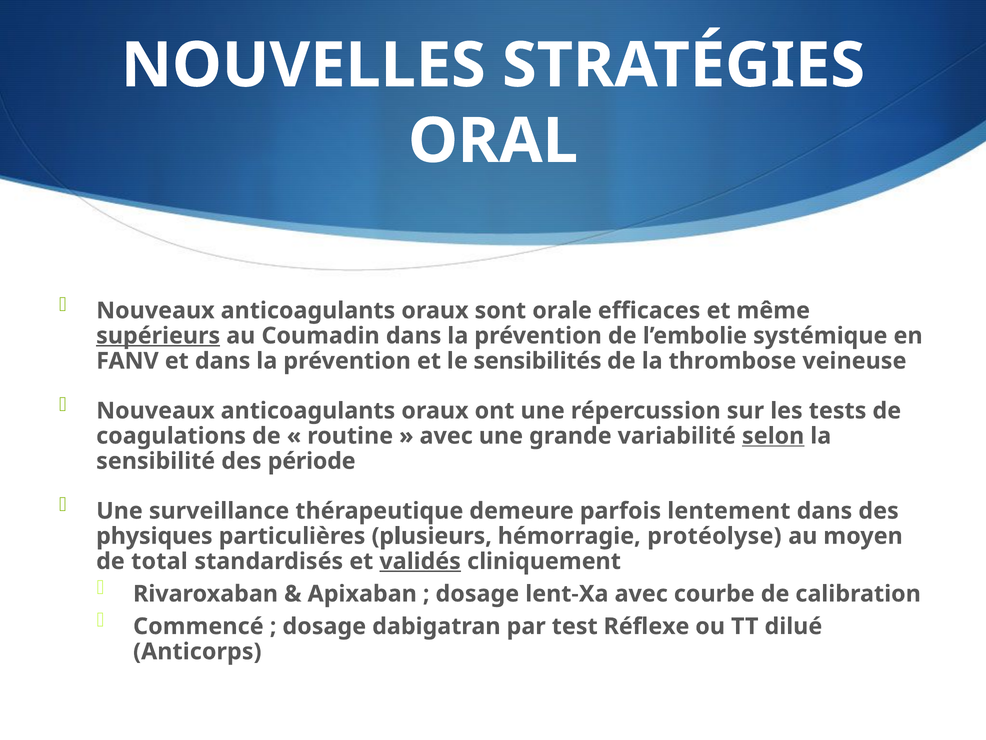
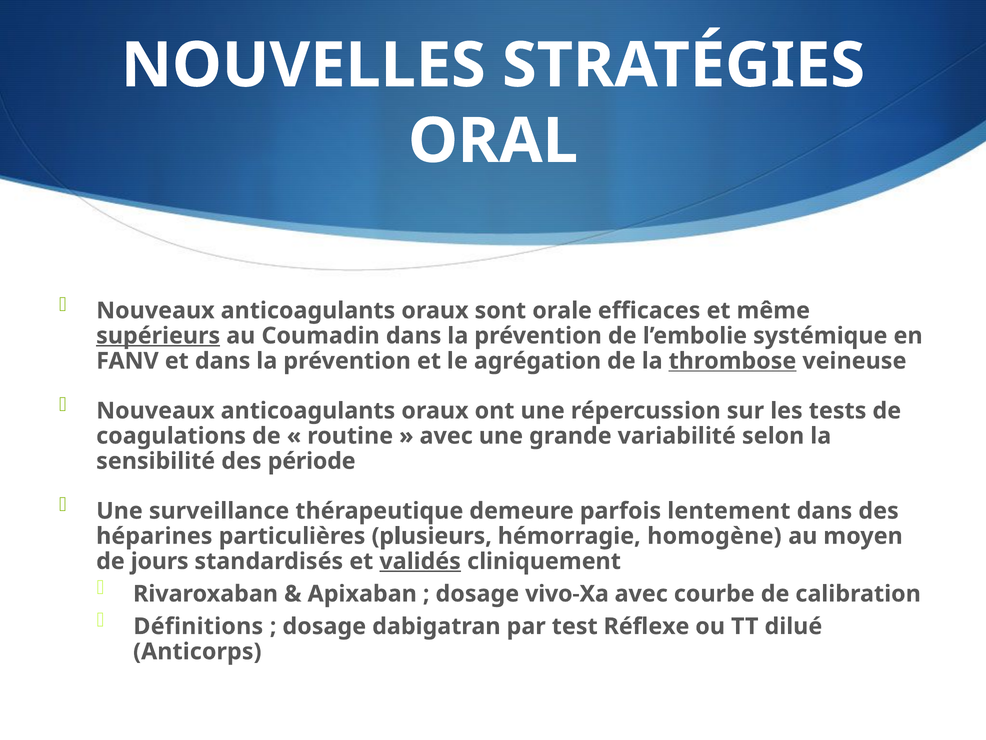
sensibilités: sensibilités -> agrégation
thrombose underline: none -> present
selon underline: present -> none
physiques: physiques -> héparines
protéolyse: protéolyse -> homogène
total: total -> jours
lent-Xa: lent-Xa -> vivo-Xa
Commencé: Commencé -> Définitions
